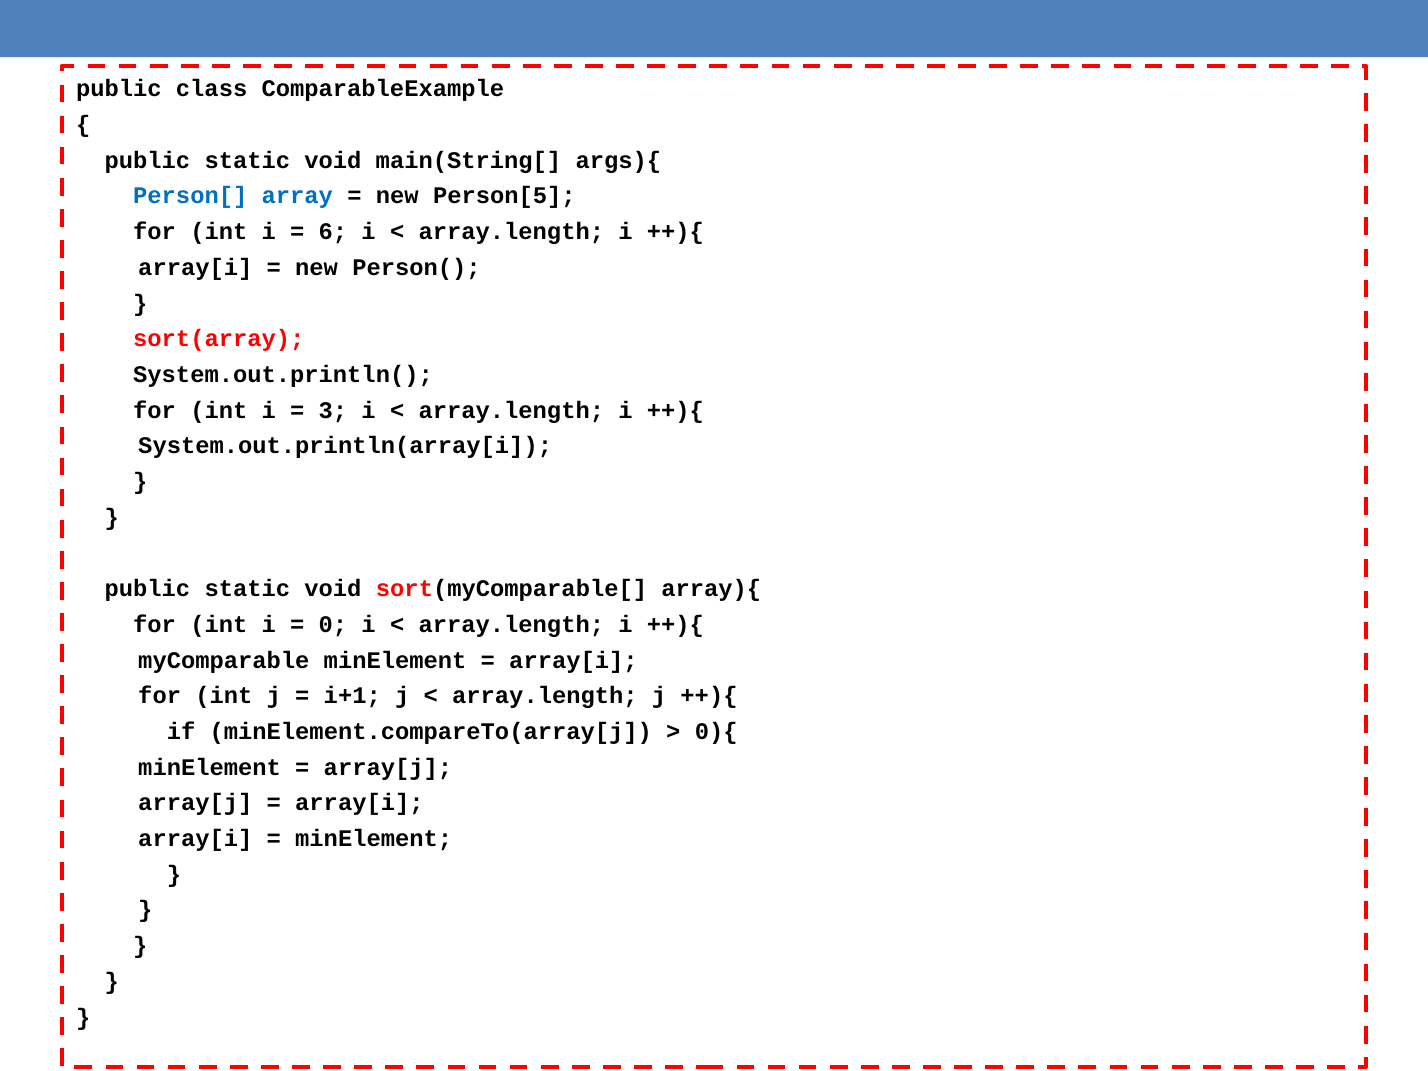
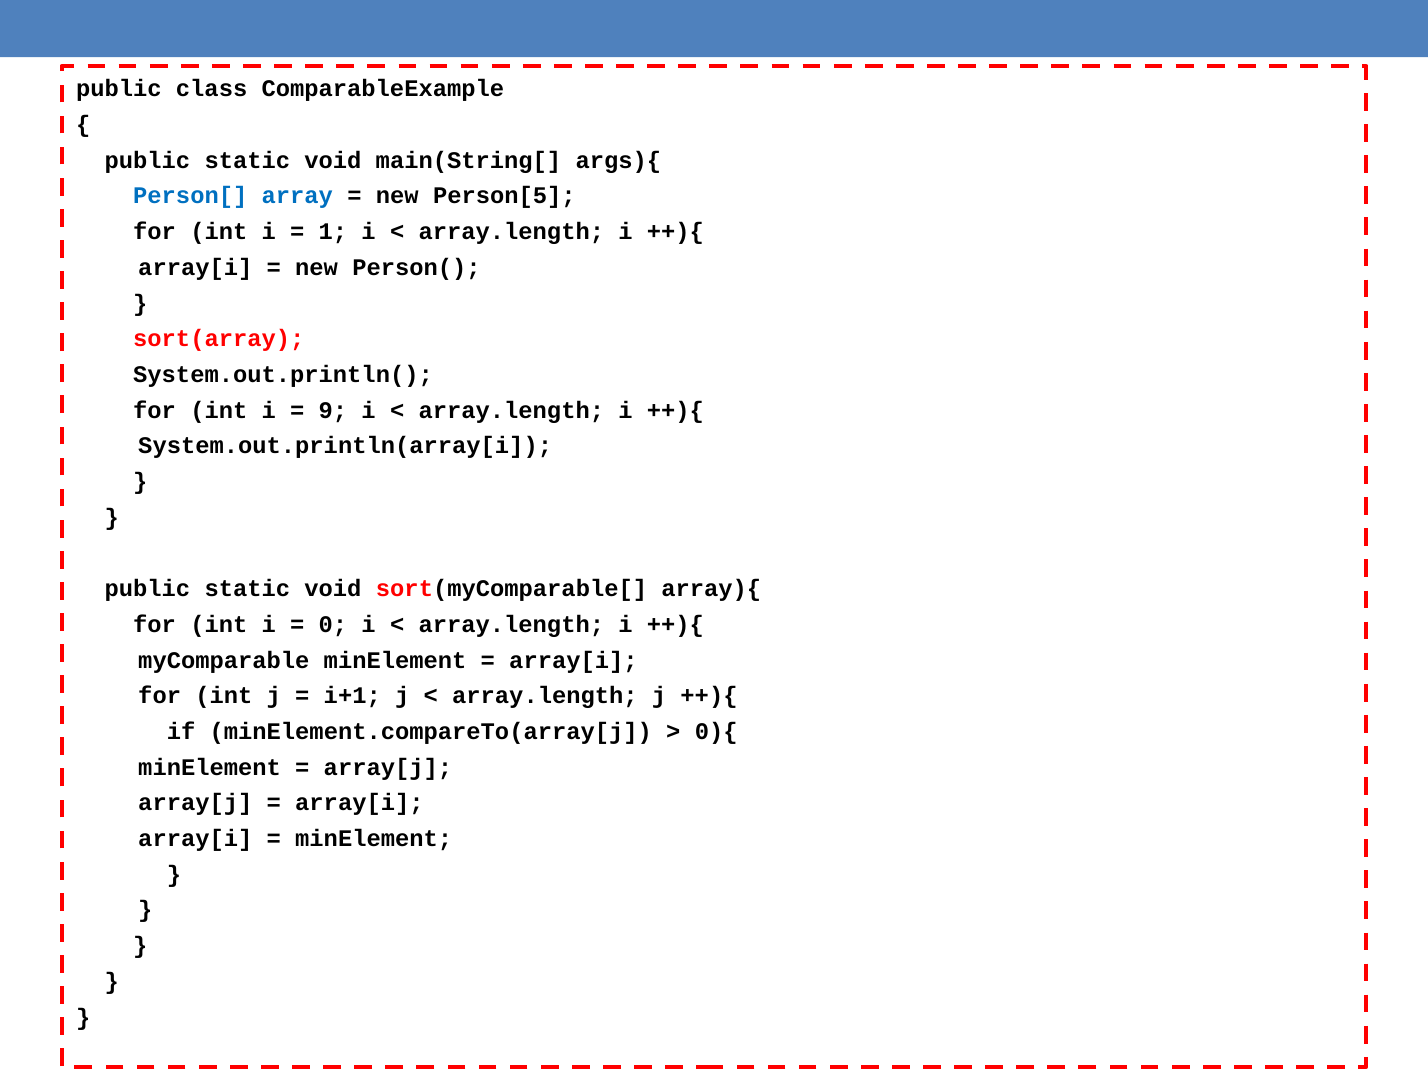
6: 6 -> 1
3: 3 -> 9
